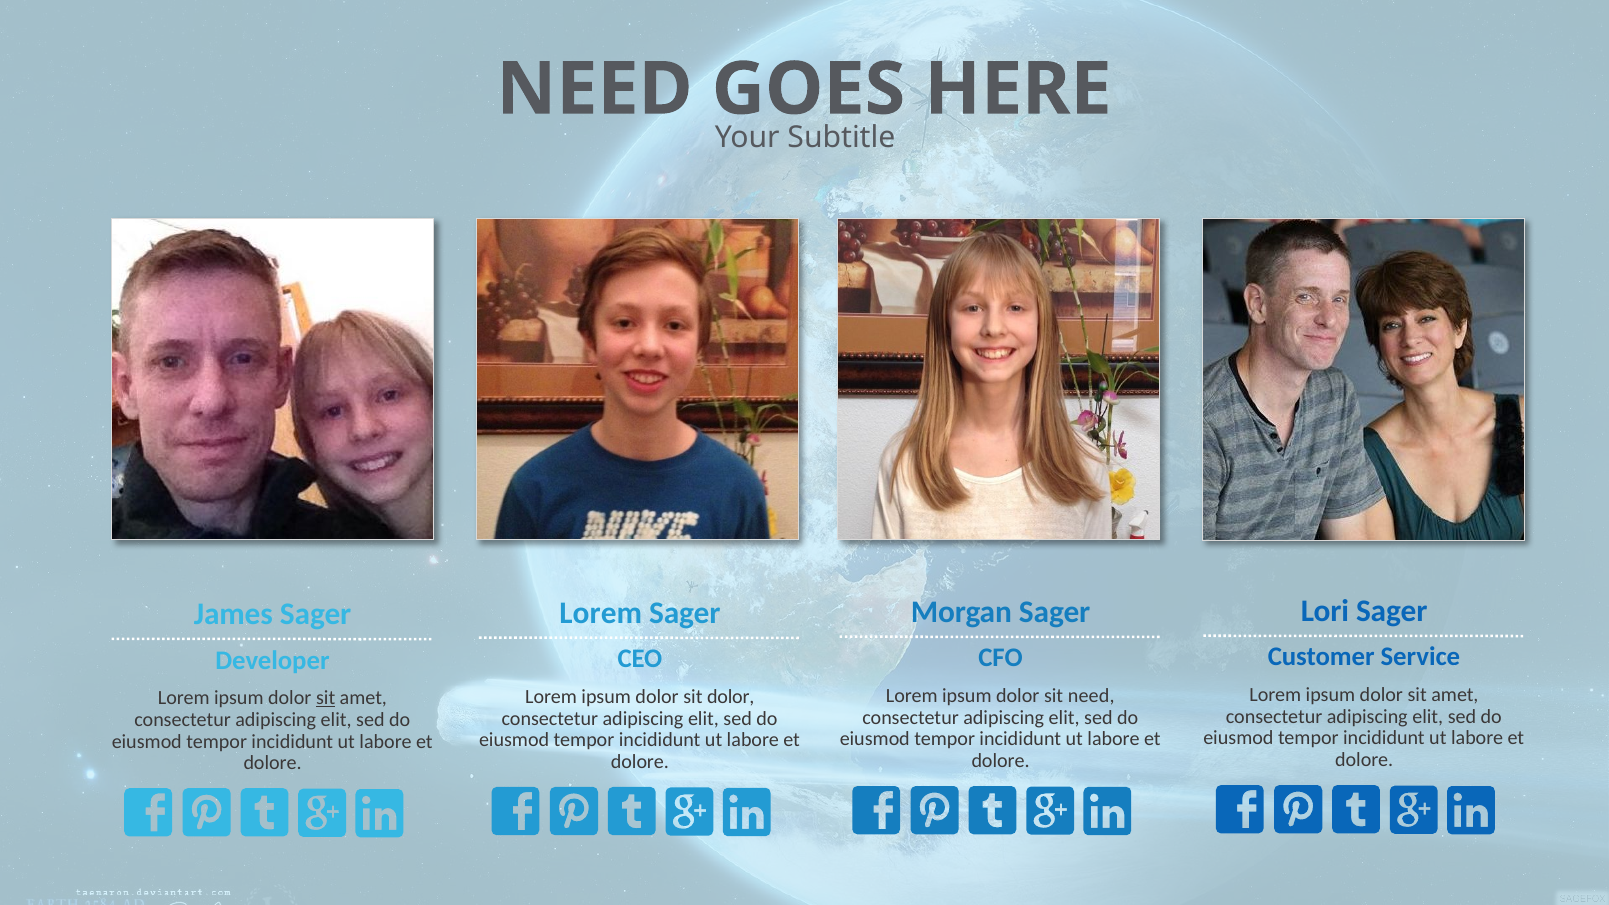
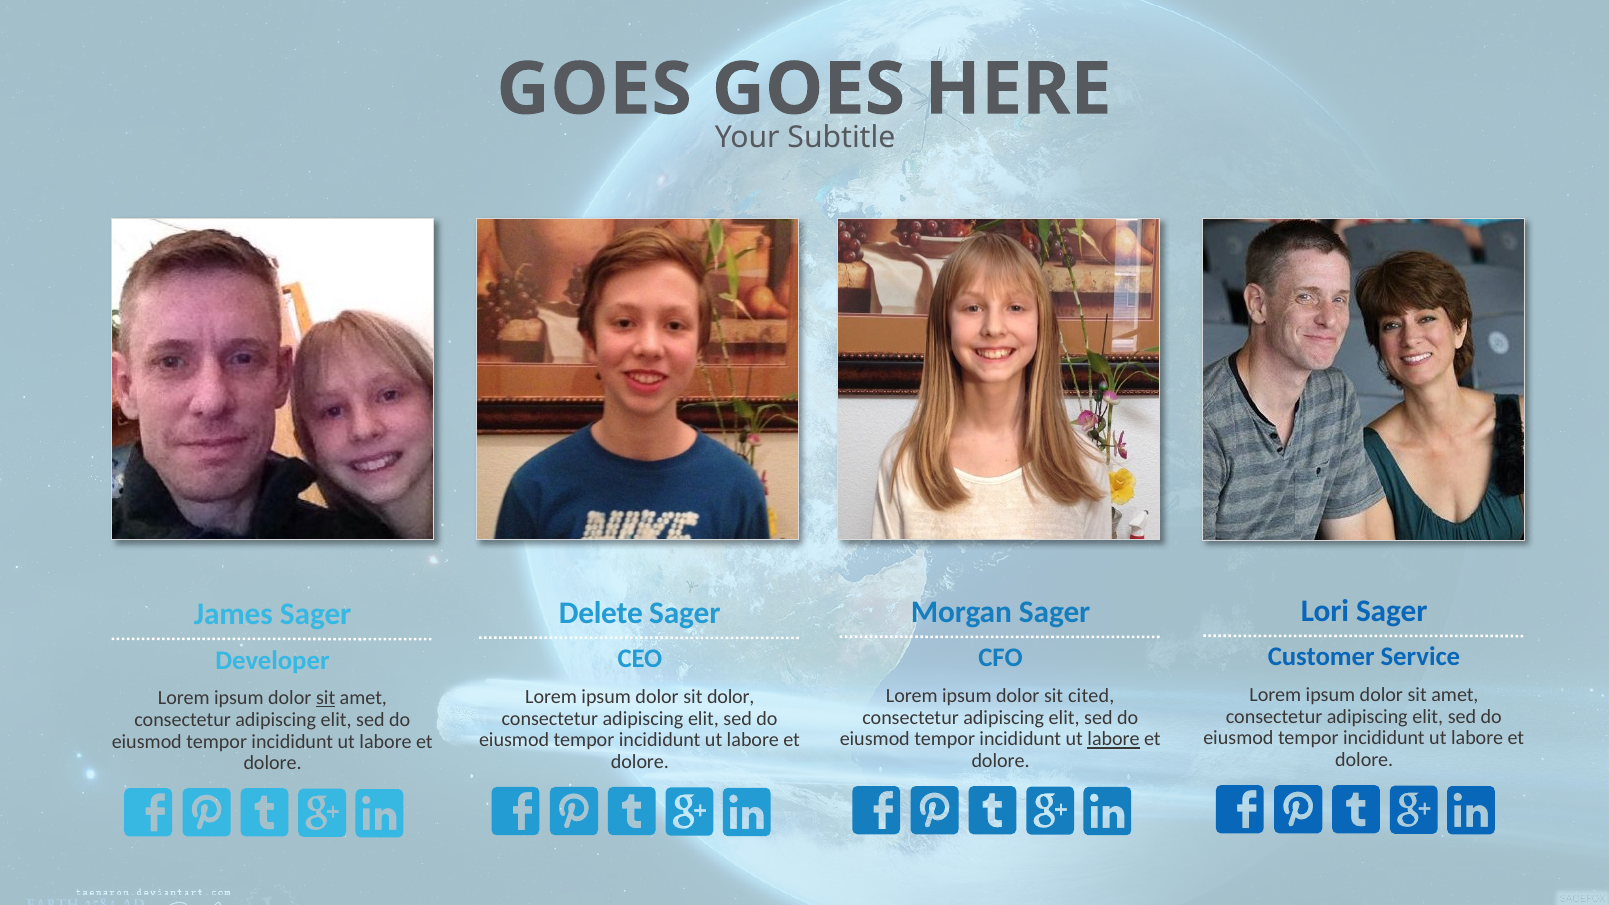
NEED at (594, 89): NEED -> GOES
Lorem at (601, 613): Lorem -> Delete
sit need: need -> cited
labore at (1114, 739) underline: none -> present
